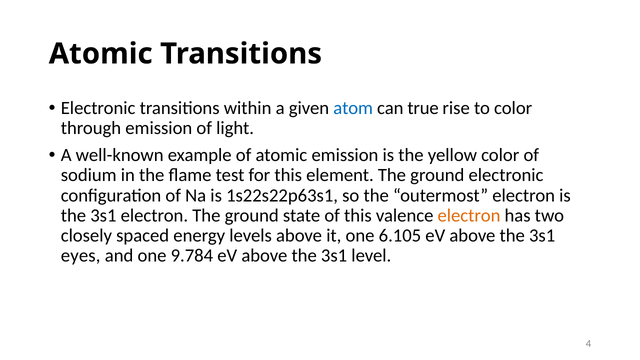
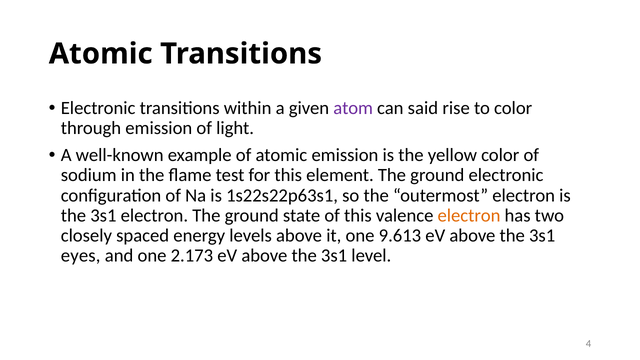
atom colour: blue -> purple
true: true -> said
6.105: 6.105 -> 9.613
9.784: 9.784 -> 2.173
